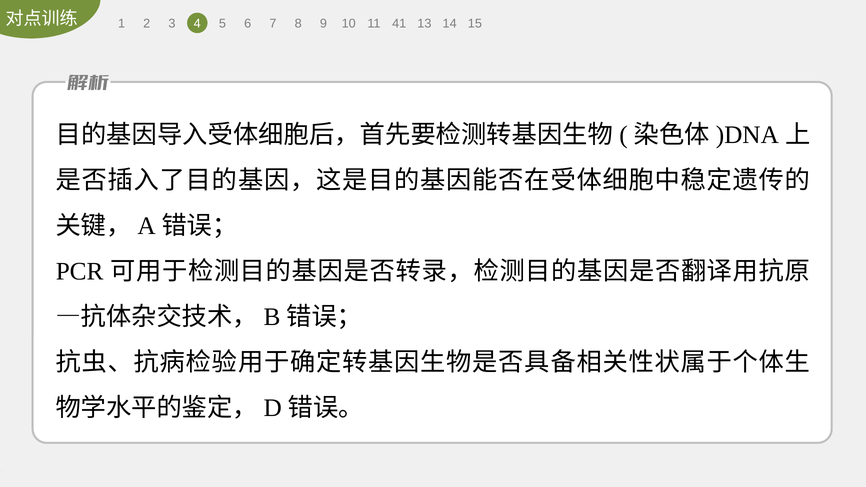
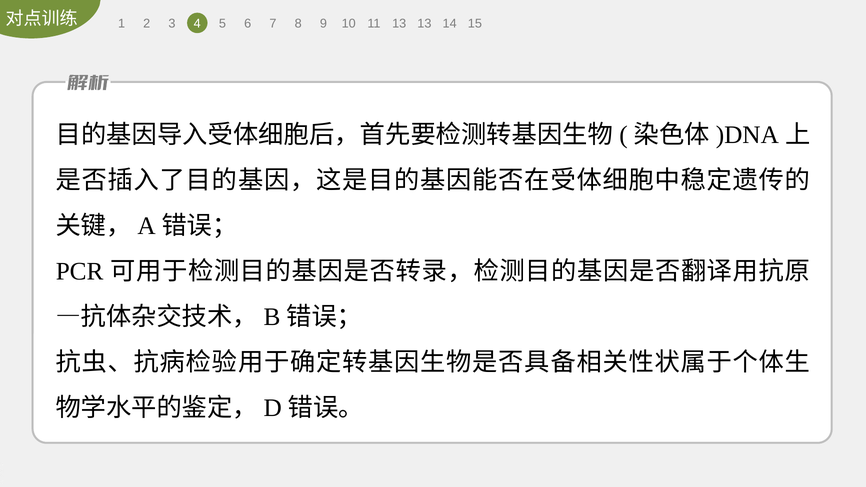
11 41: 41 -> 13
